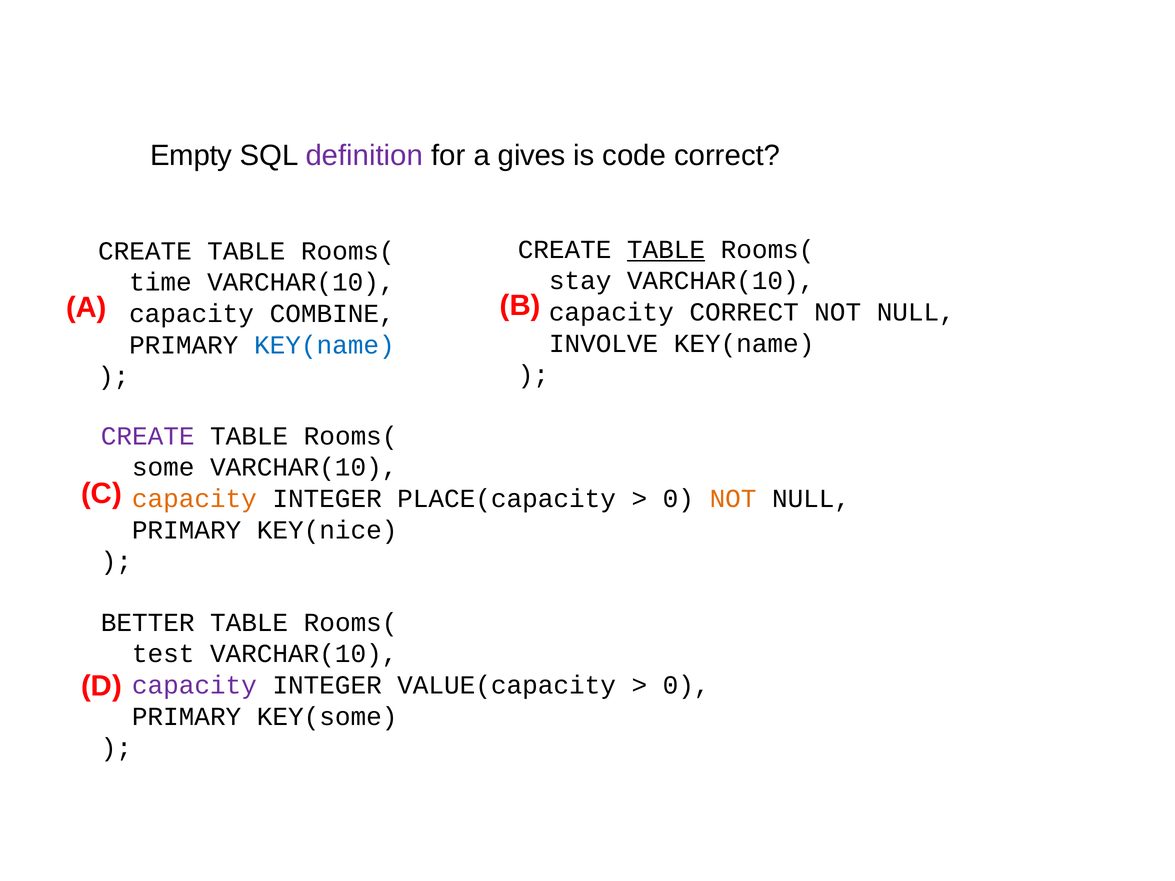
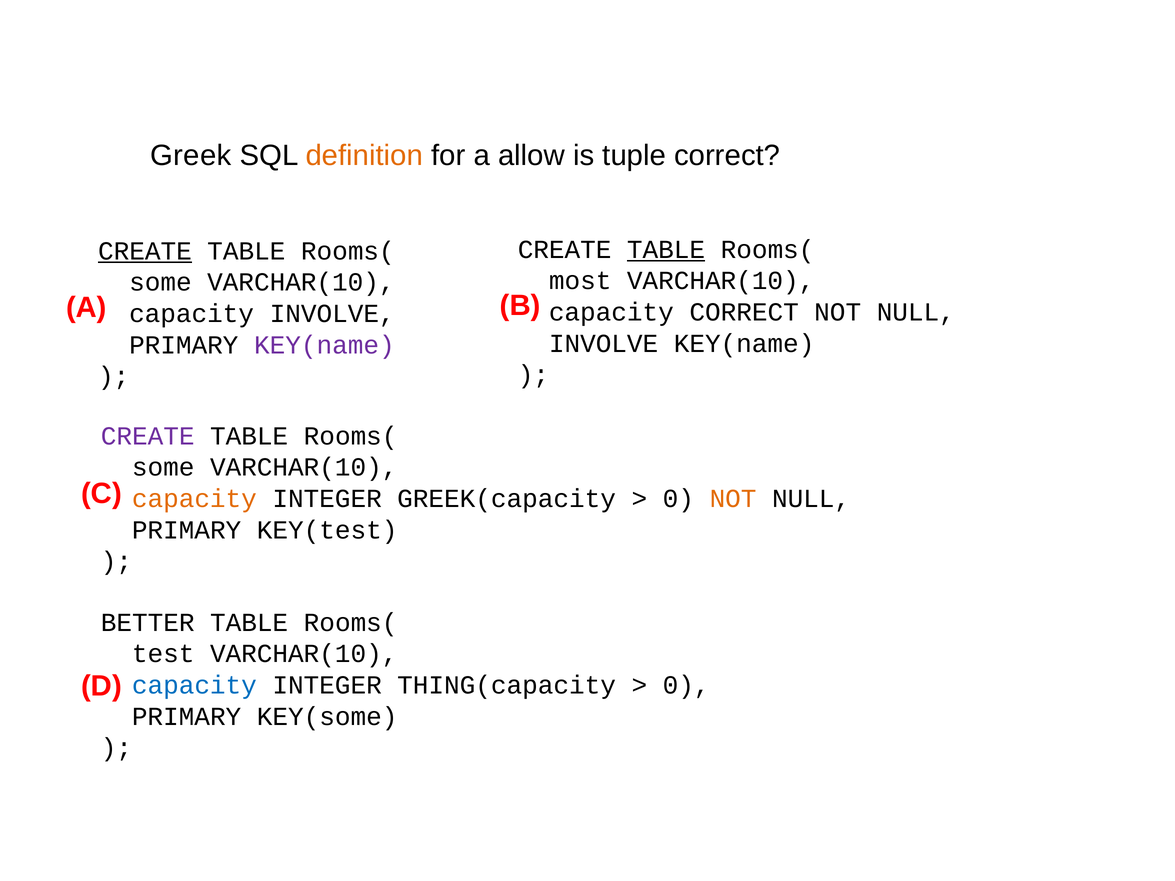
Empty: Empty -> Greek
definition colour: purple -> orange
gives: gives -> allow
code: code -> tuple
CREATE at (145, 251) underline: none -> present
stay: stay -> most
time at (160, 282): time -> some
capacity COMBINE: COMBINE -> INVOLVE
KEY(name at (324, 345) colour: blue -> purple
PLACE(capacity: PLACE(capacity -> GREEK(capacity
KEY(nice: KEY(nice -> KEY(test
capacity at (194, 685) colour: purple -> blue
VALUE(capacity: VALUE(capacity -> THING(capacity
